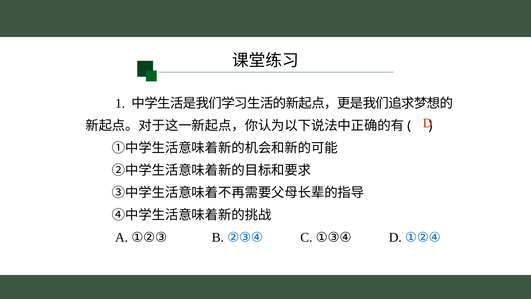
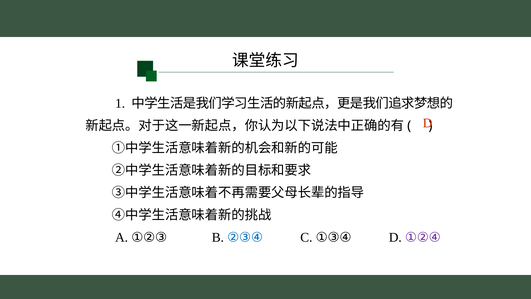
①②④ colour: blue -> purple
